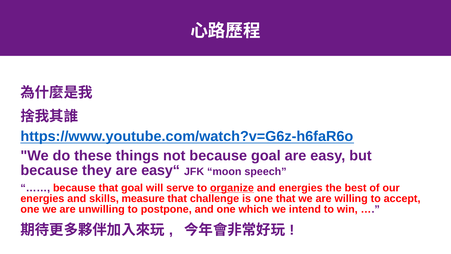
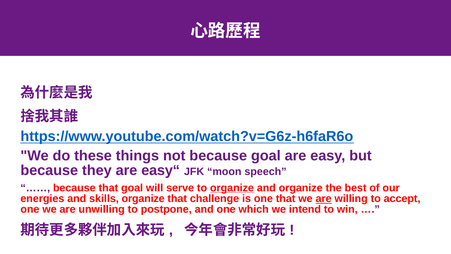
and energies: energies -> organize
skills measure: measure -> organize
are at (324, 198) underline: none -> present
